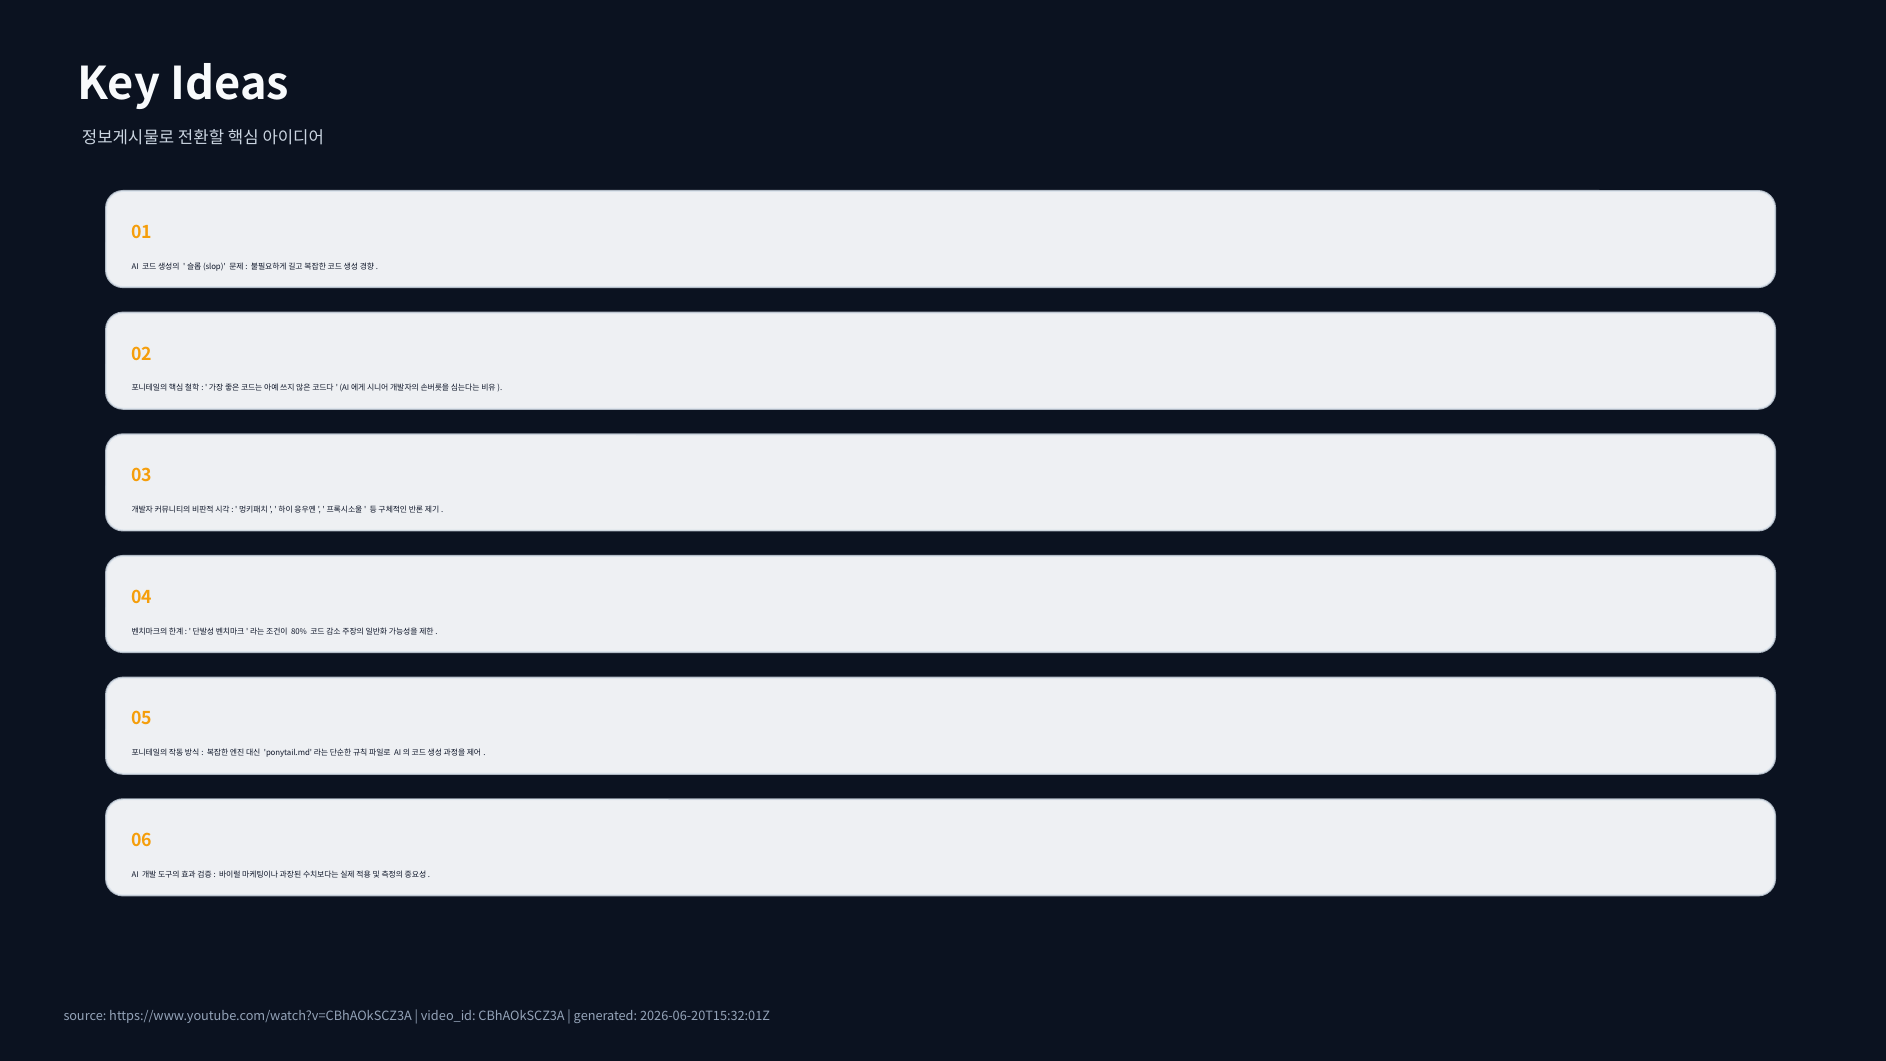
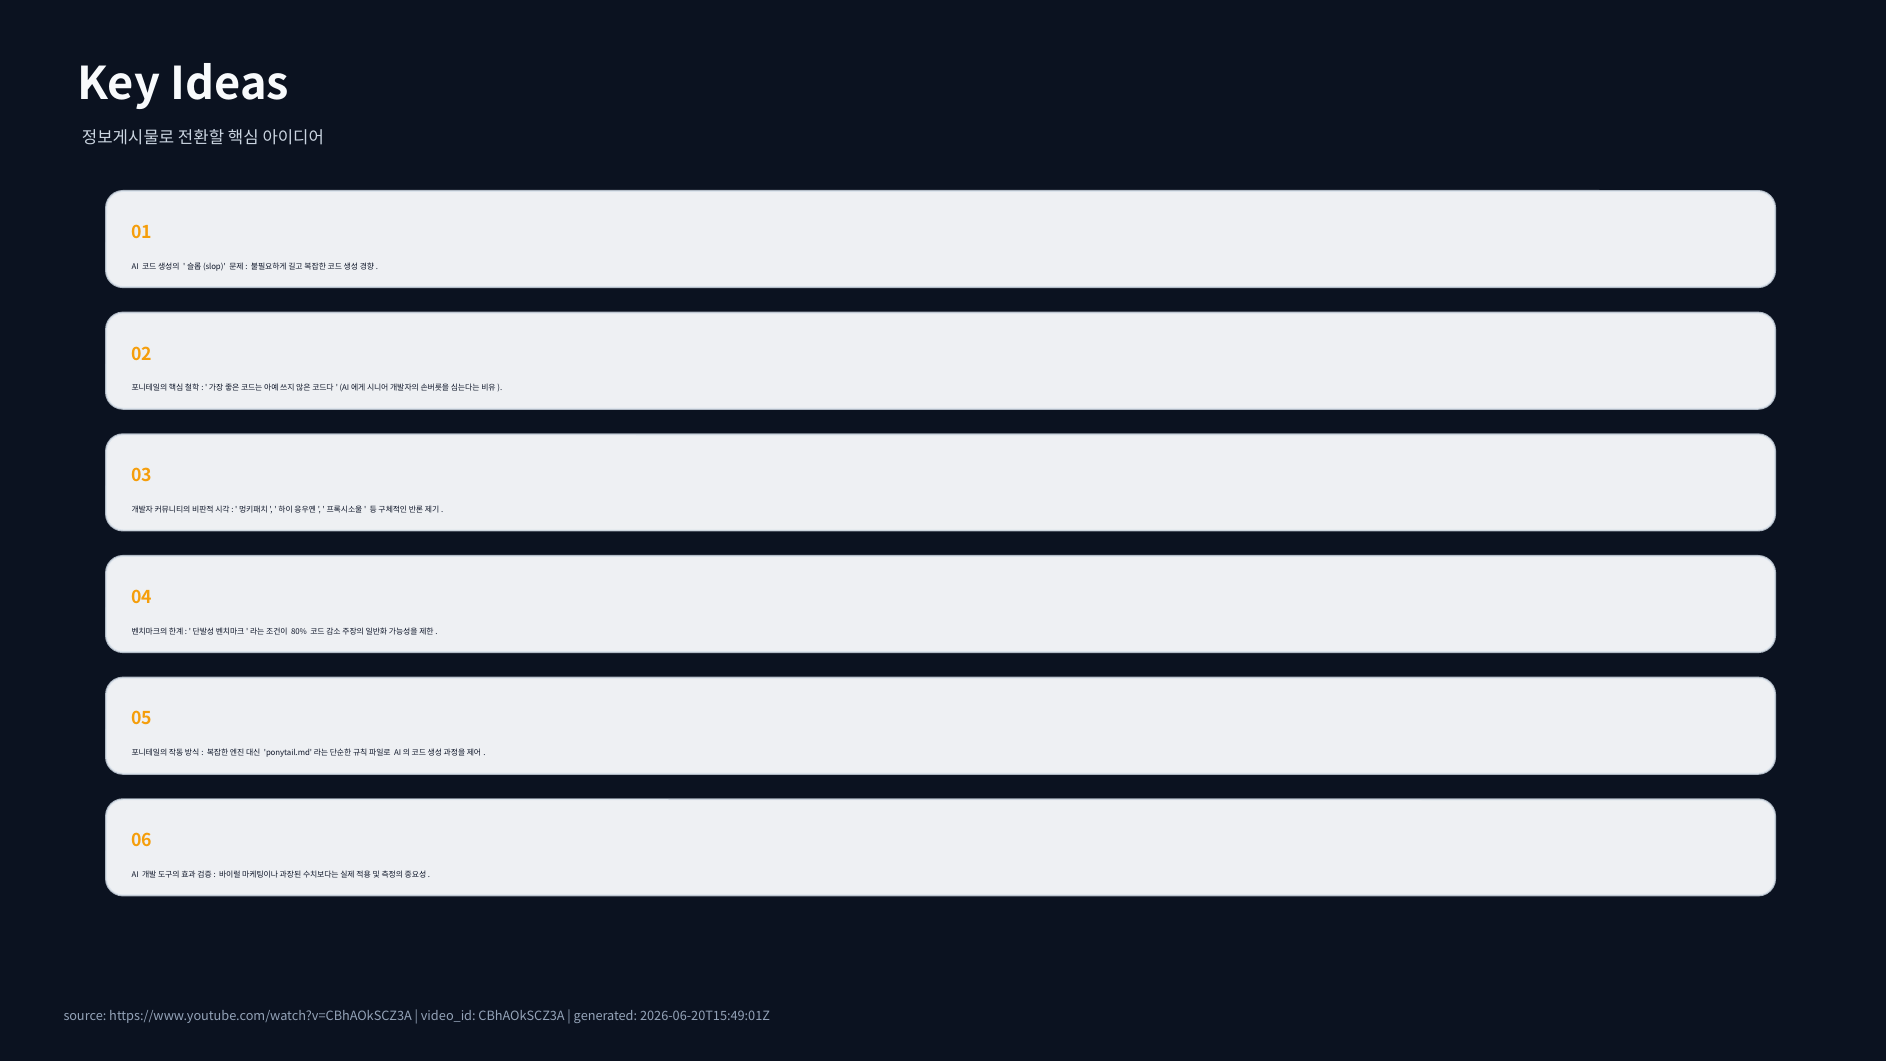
2026-06-20T15:32:01Z: 2026-06-20T15:32:01Z -> 2026-06-20T15:49:01Z
